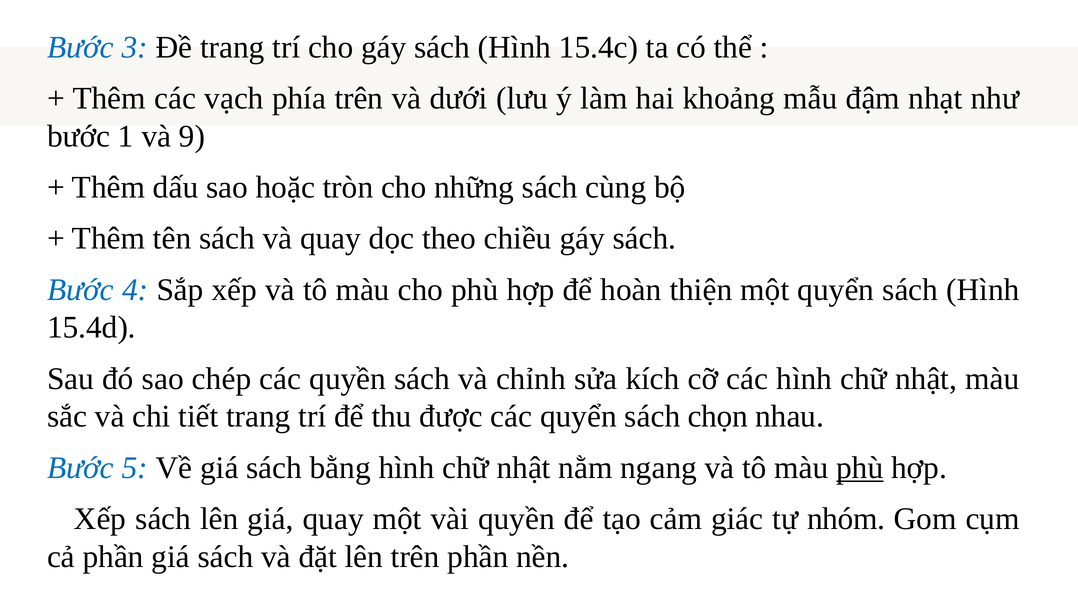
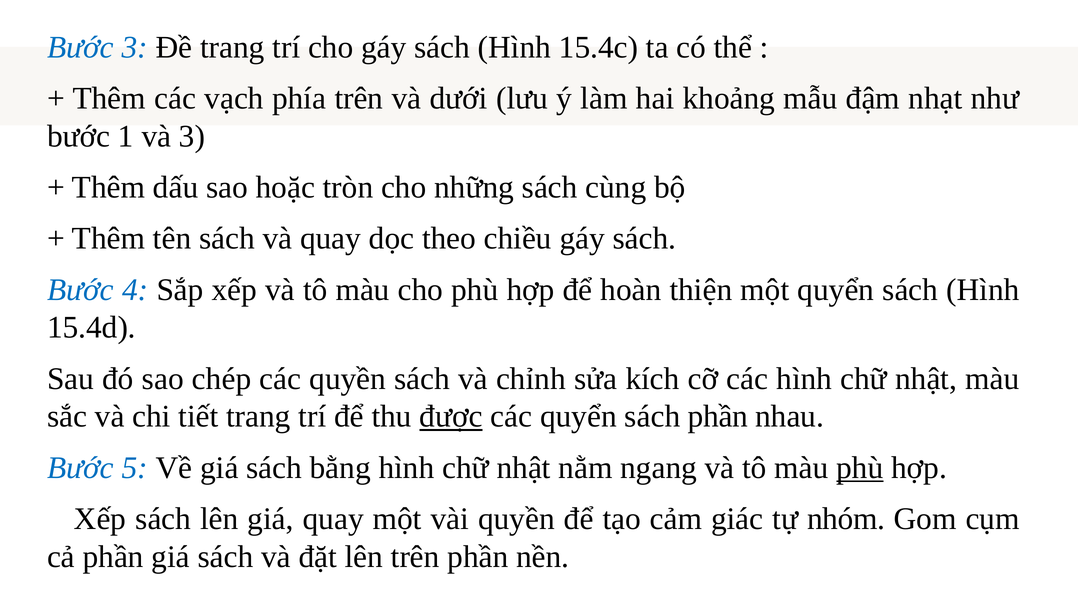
và 9: 9 -> 3
được underline: none -> present
sách chọn: chọn -> phần
